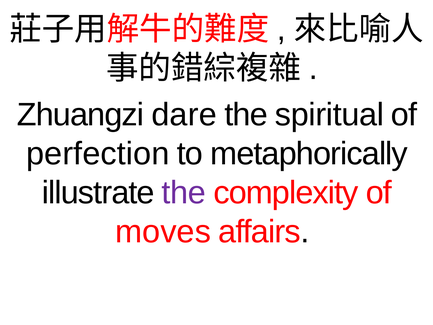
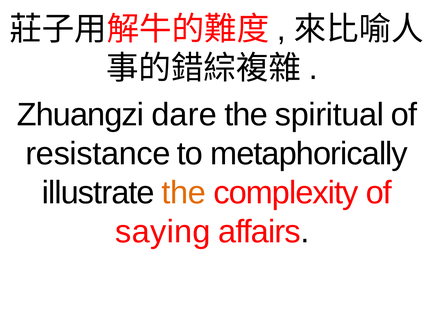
perfection: perfection -> resistance
the at (184, 193) colour: purple -> orange
moves: moves -> saying
